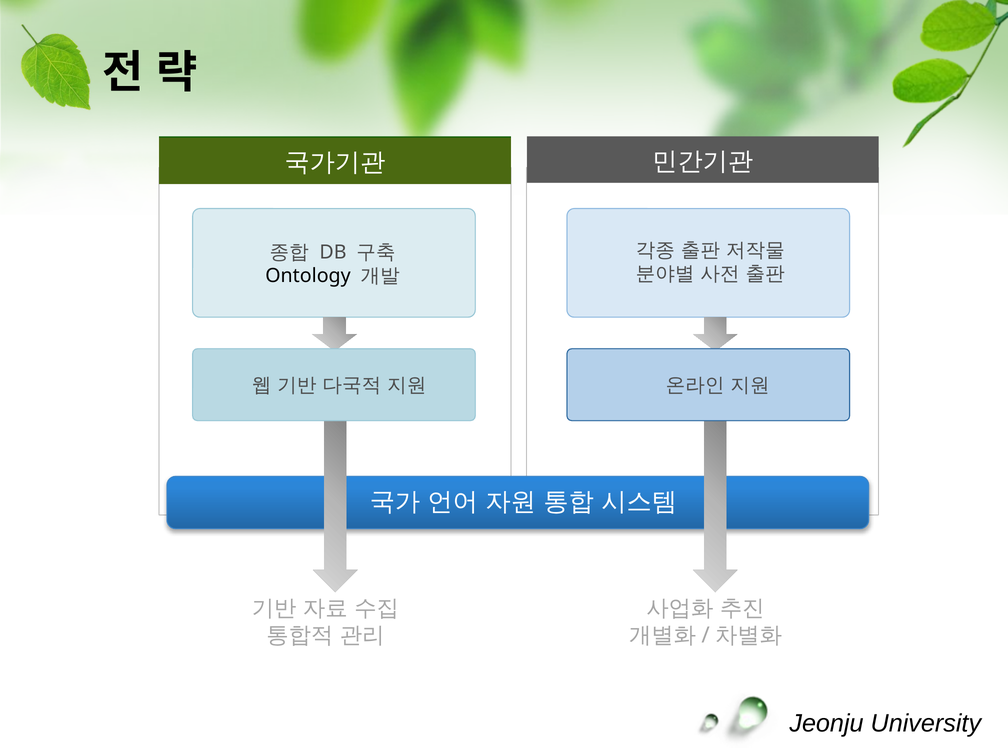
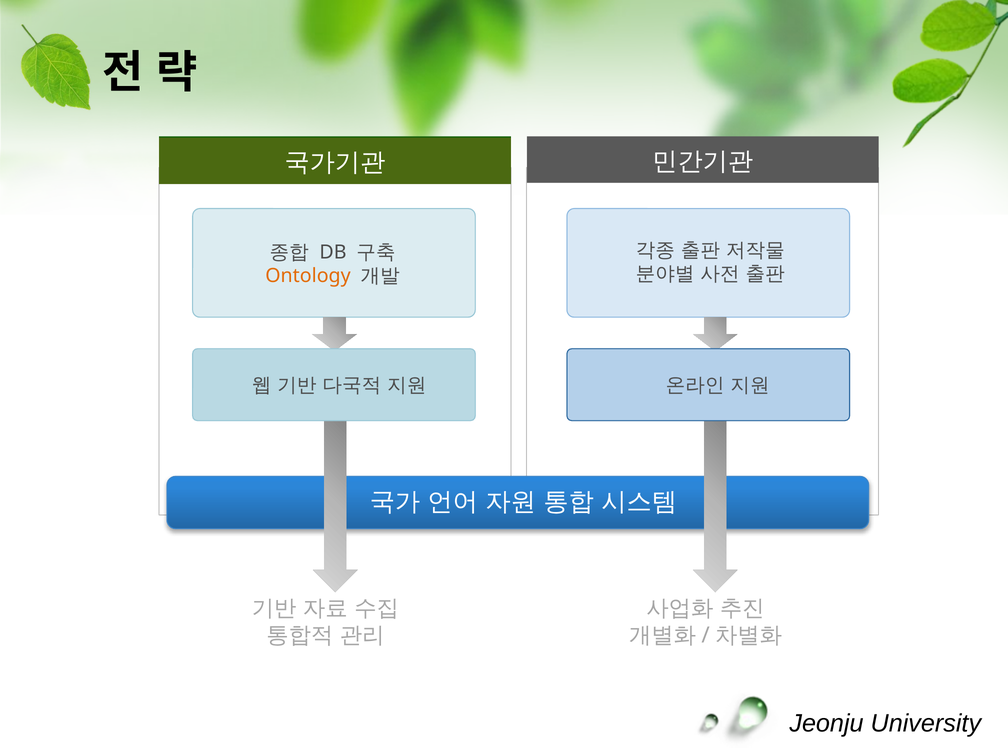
Ontology colour: black -> orange
